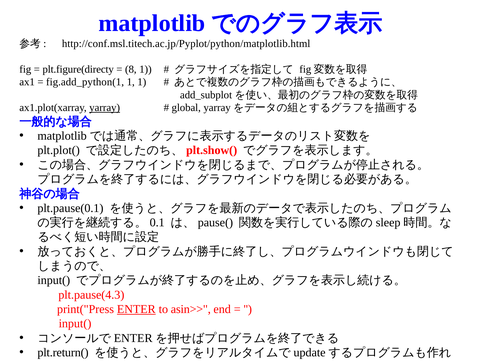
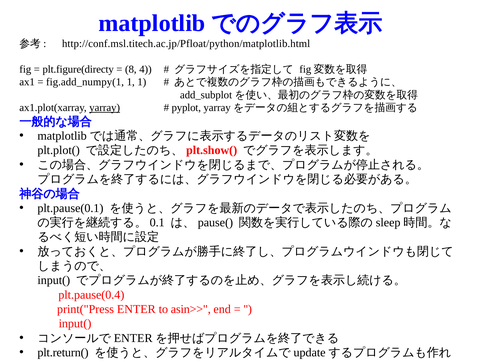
http://conf.msl.titech.ac.jp/Pyplot/python/matplotlib.html: http://conf.msl.titech.ac.jp/Pyplot/python/matplotlib.html -> http://conf.msl.titech.ac.jp/Pfloat/python/matplotlib.html
8 1: 1 -> 4
fig.add_python(1: fig.add_python(1 -> fig.add_numpy(1
global: global -> pyplot
plt.pause(4.3: plt.pause(4.3 -> plt.pause(0.4
ENTER underline: present -> none
